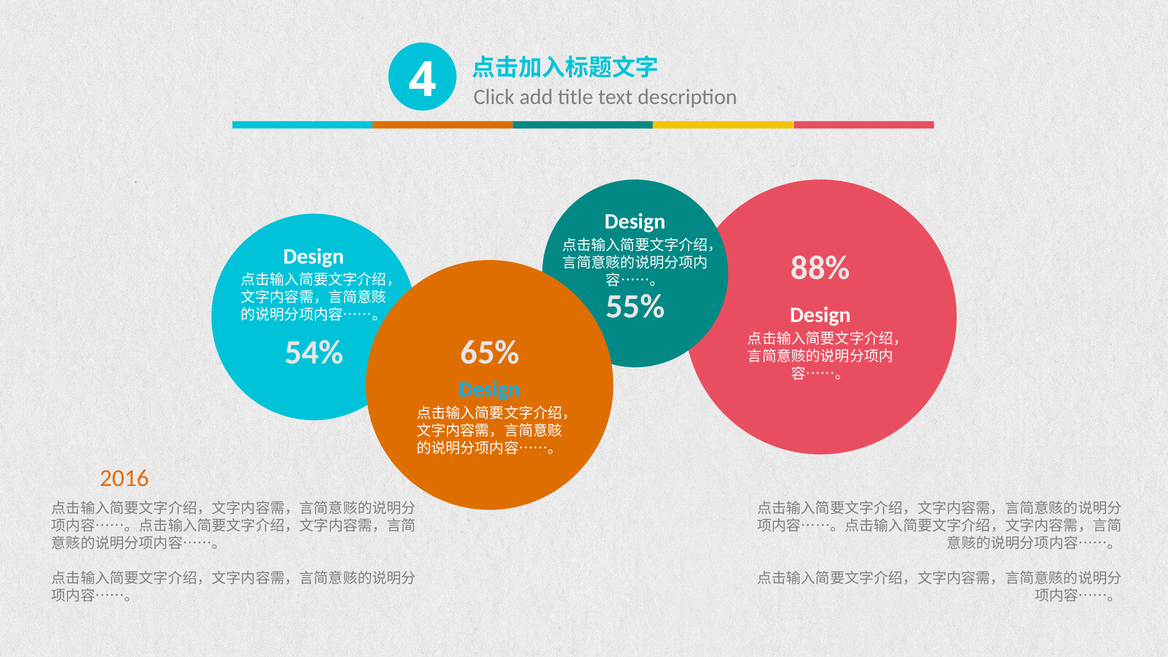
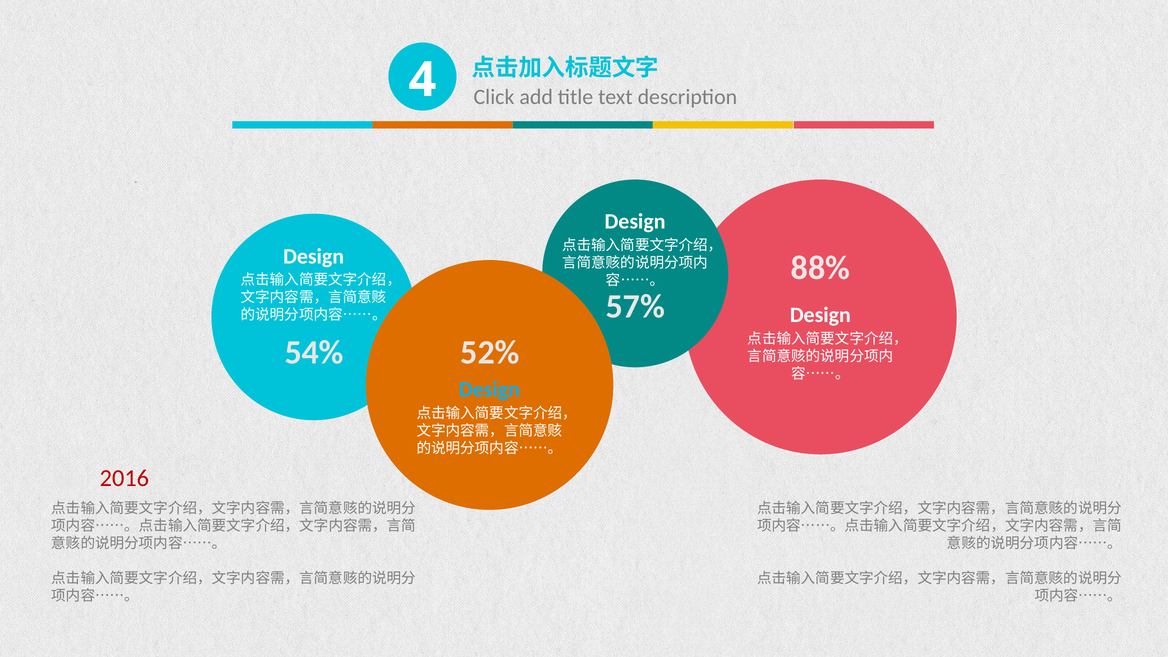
55%: 55% -> 57%
65%: 65% -> 52%
2016 colour: orange -> red
